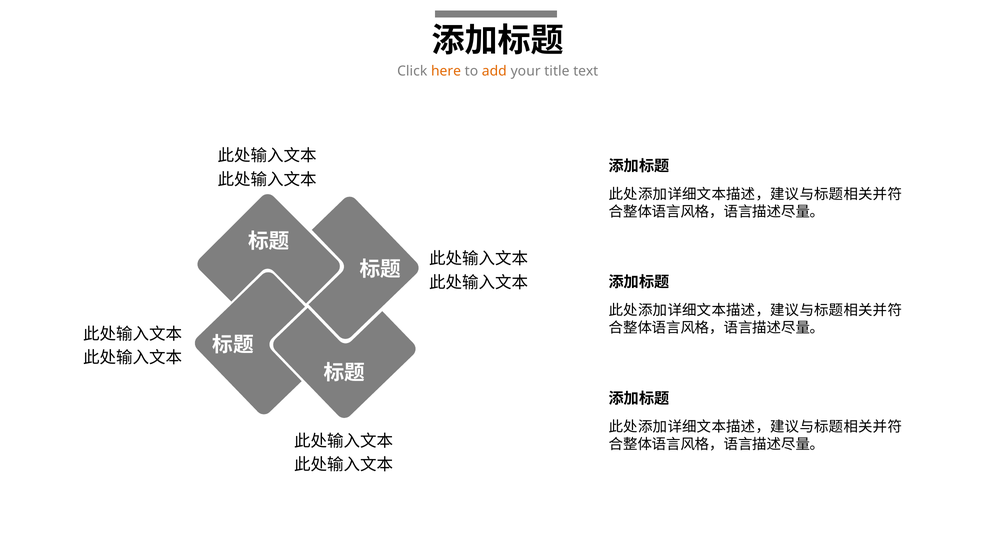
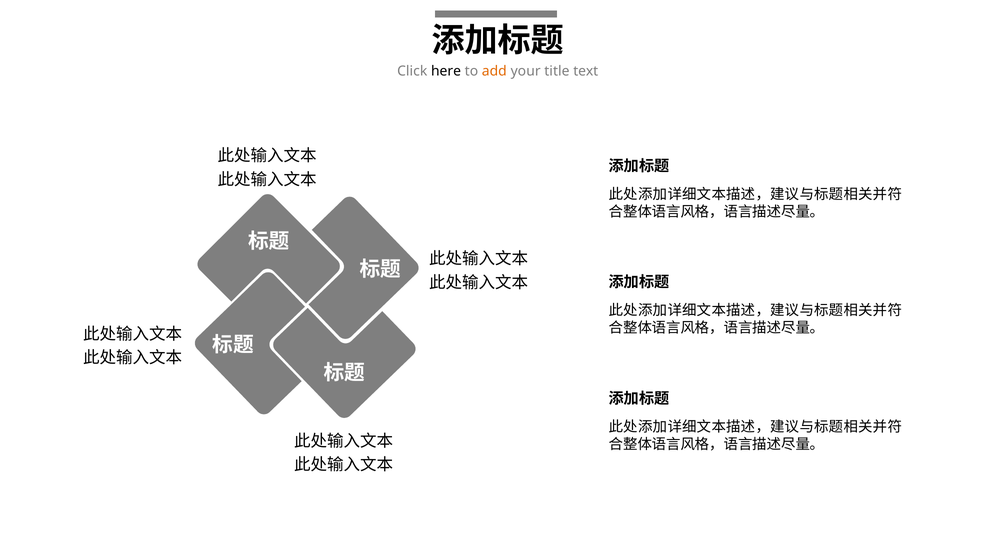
here colour: orange -> black
